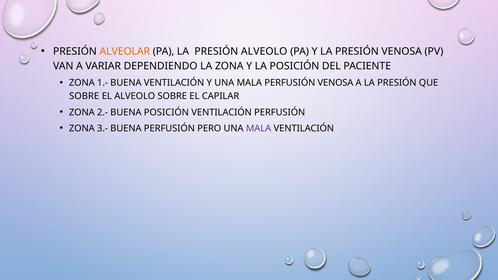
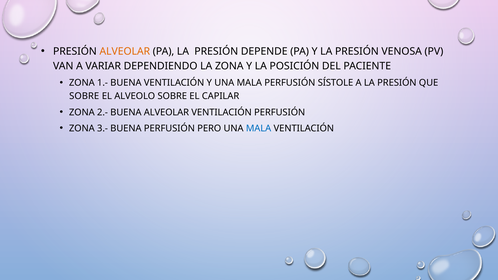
PRESIÓN ALVEOLO: ALVEOLO -> DEPENDE
PERFUSIÓN VENOSA: VENOSA -> SÍSTOLE
BUENA POSICIÓN: POSICIÓN -> ALVEOLAR
MALA at (259, 128) colour: purple -> blue
